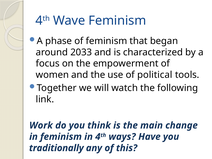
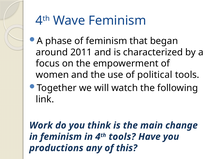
2033: 2033 -> 2011
ways at (122, 137): ways -> tools
traditionally: traditionally -> productions
